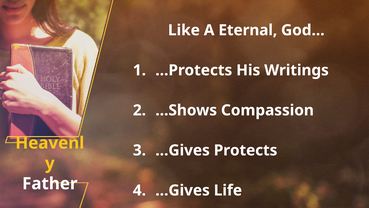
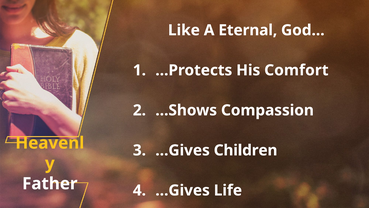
Writings: Writings -> Comfort
Protects: Protects -> Children
